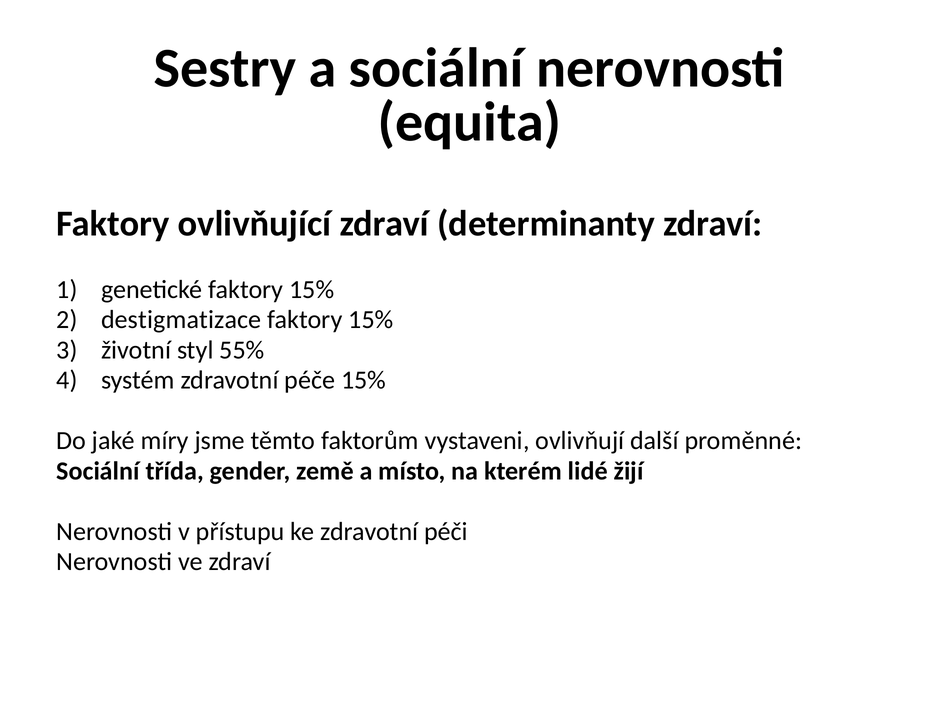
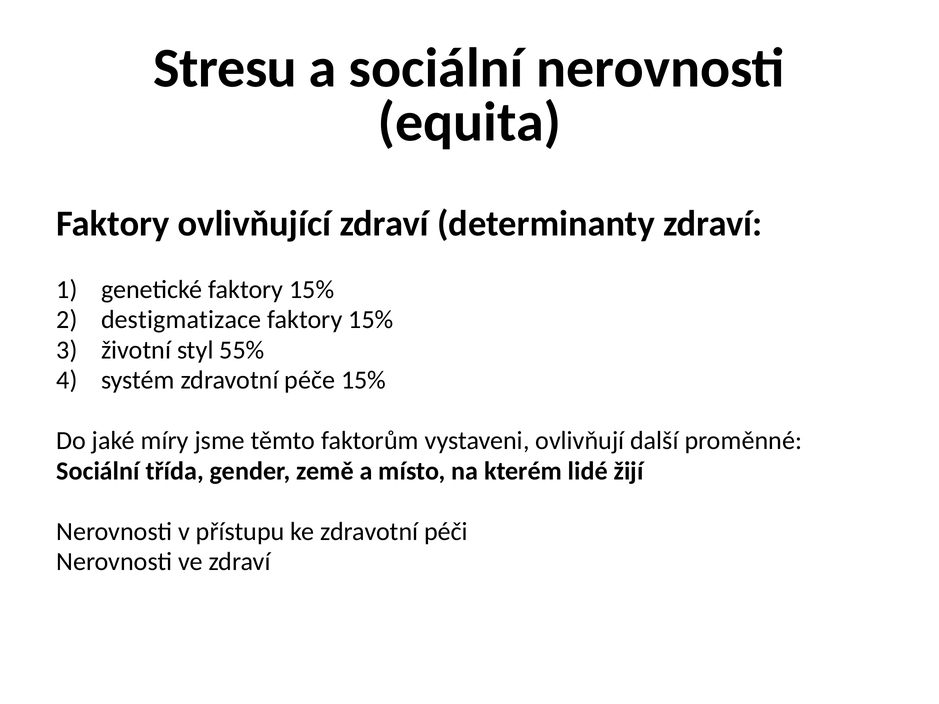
Sestry: Sestry -> Stresu
